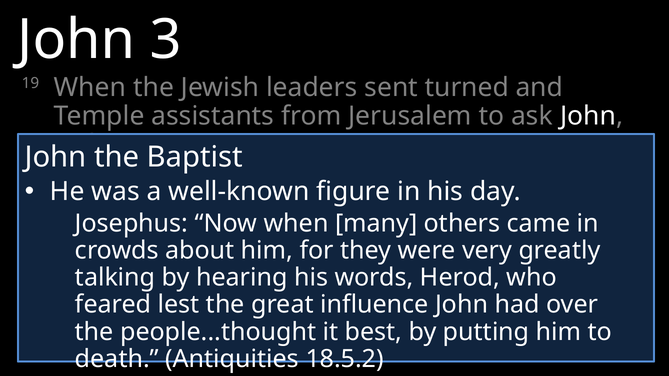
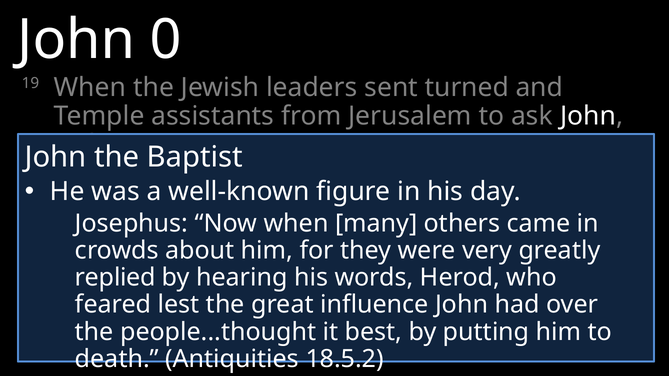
3: 3 -> 0
talking: talking -> replied
